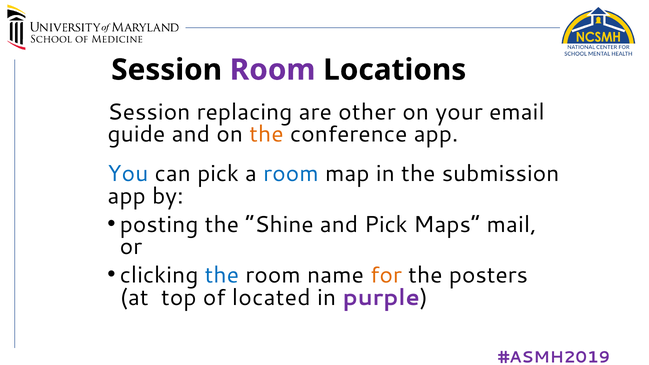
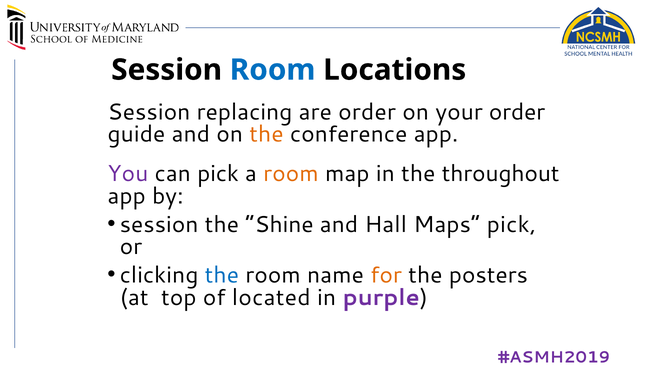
Room at (273, 70) colour: purple -> blue
are other: other -> order
your email: email -> order
You colour: blue -> purple
room at (291, 174) colour: blue -> orange
submission: submission -> throughout
posting at (159, 225): posting -> session
and Pick: Pick -> Hall
Maps mail: mail -> pick
